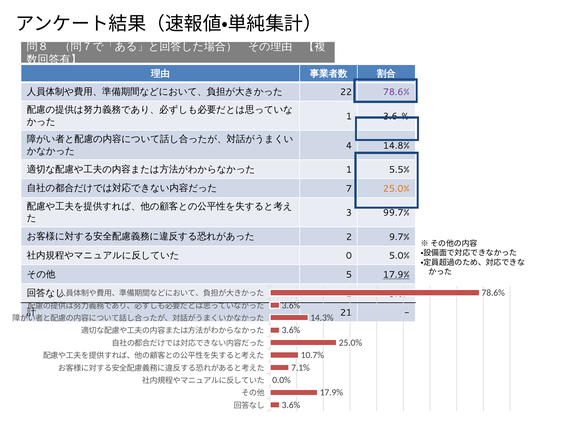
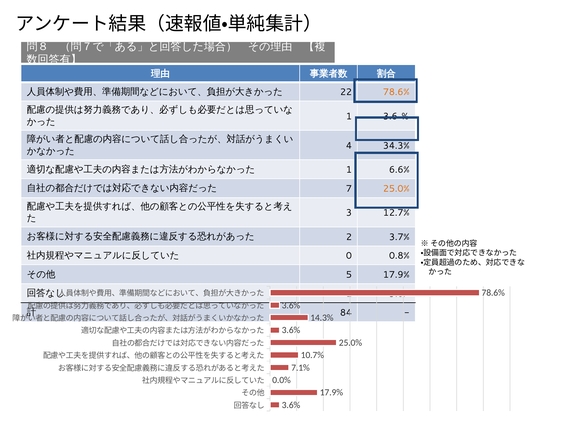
78.6% at (396, 92) colour: purple -> orange
14.8%: 14.8% -> 34.3%
5.5%: 5.5% -> 6.6%
99.7%: 99.7% -> 12.7%
9.7%: 9.7% -> 3.7%
5.0%: 5.0% -> 0.8%
17.9% at (396, 275) underline: present -> none
21: 21 -> 84
